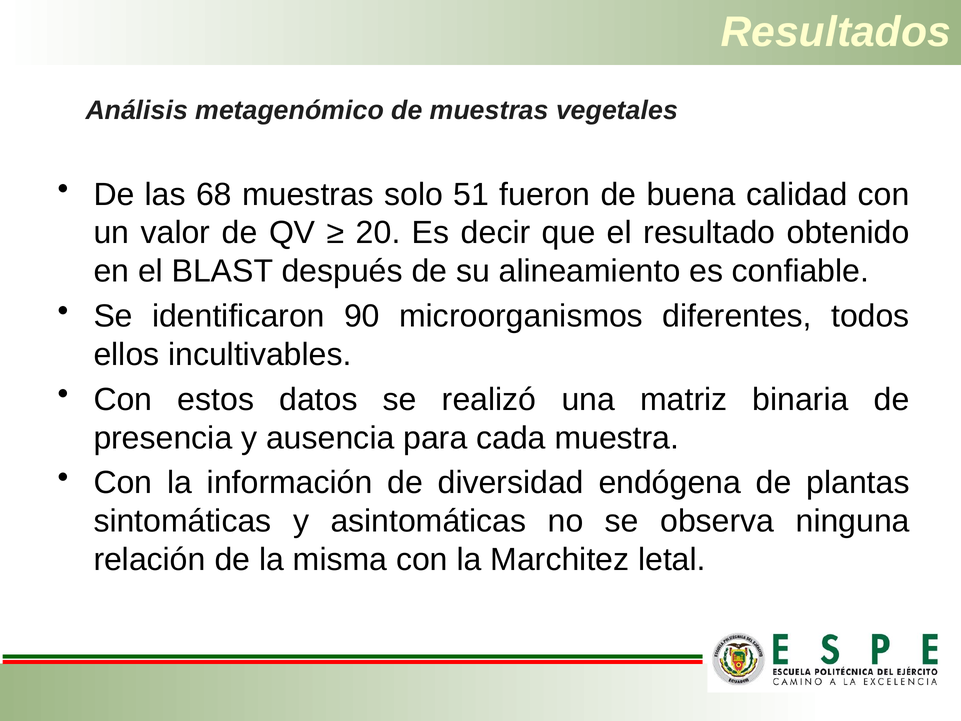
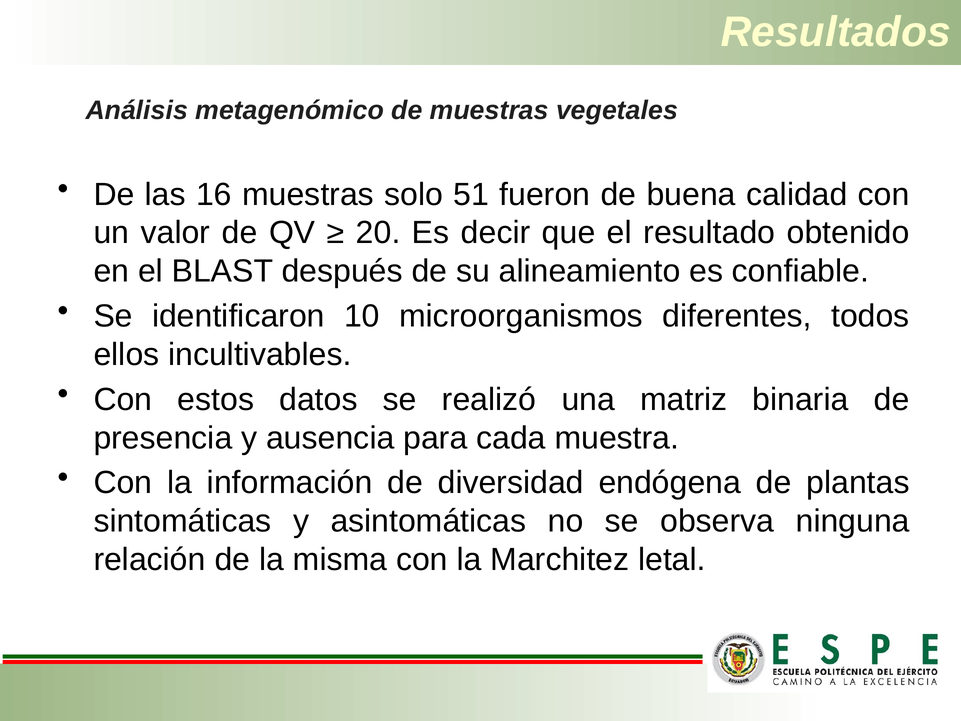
68: 68 -> 16
90: 90 -> 10
